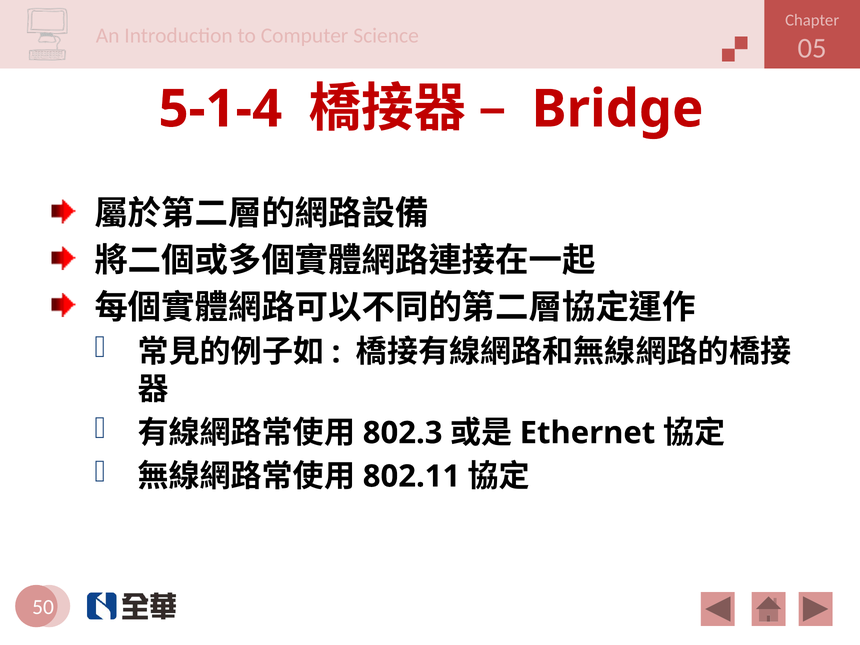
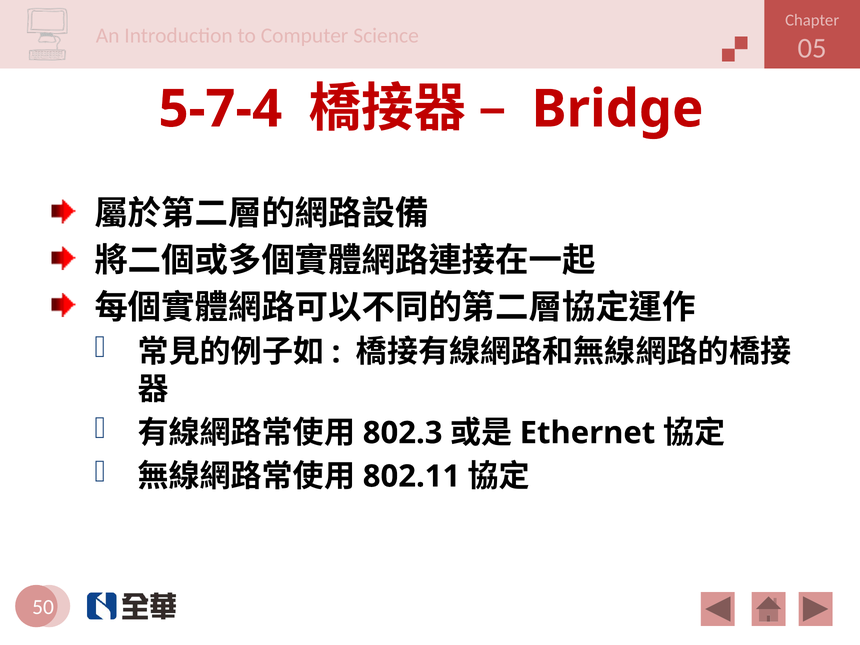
5-1-4: 5-1-4 -> 5-7-4
